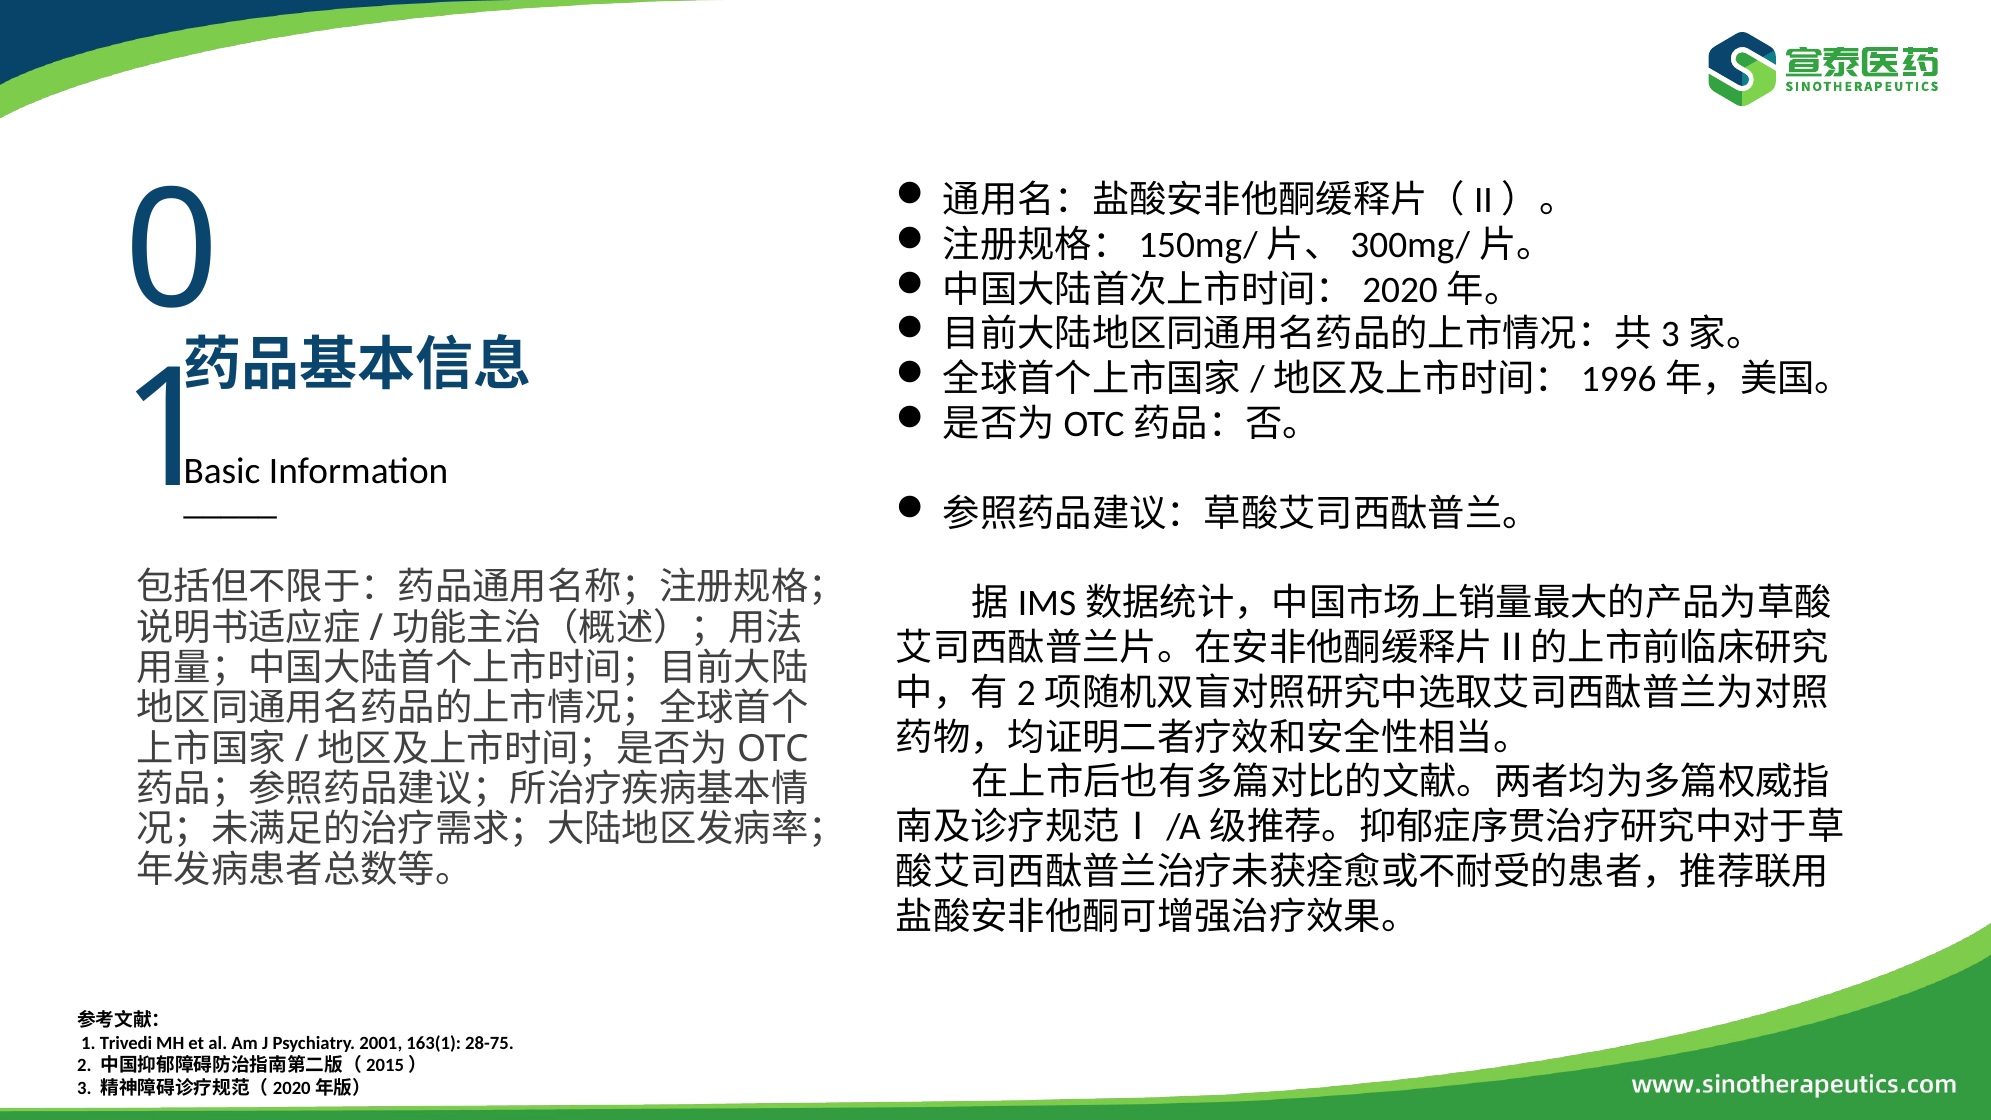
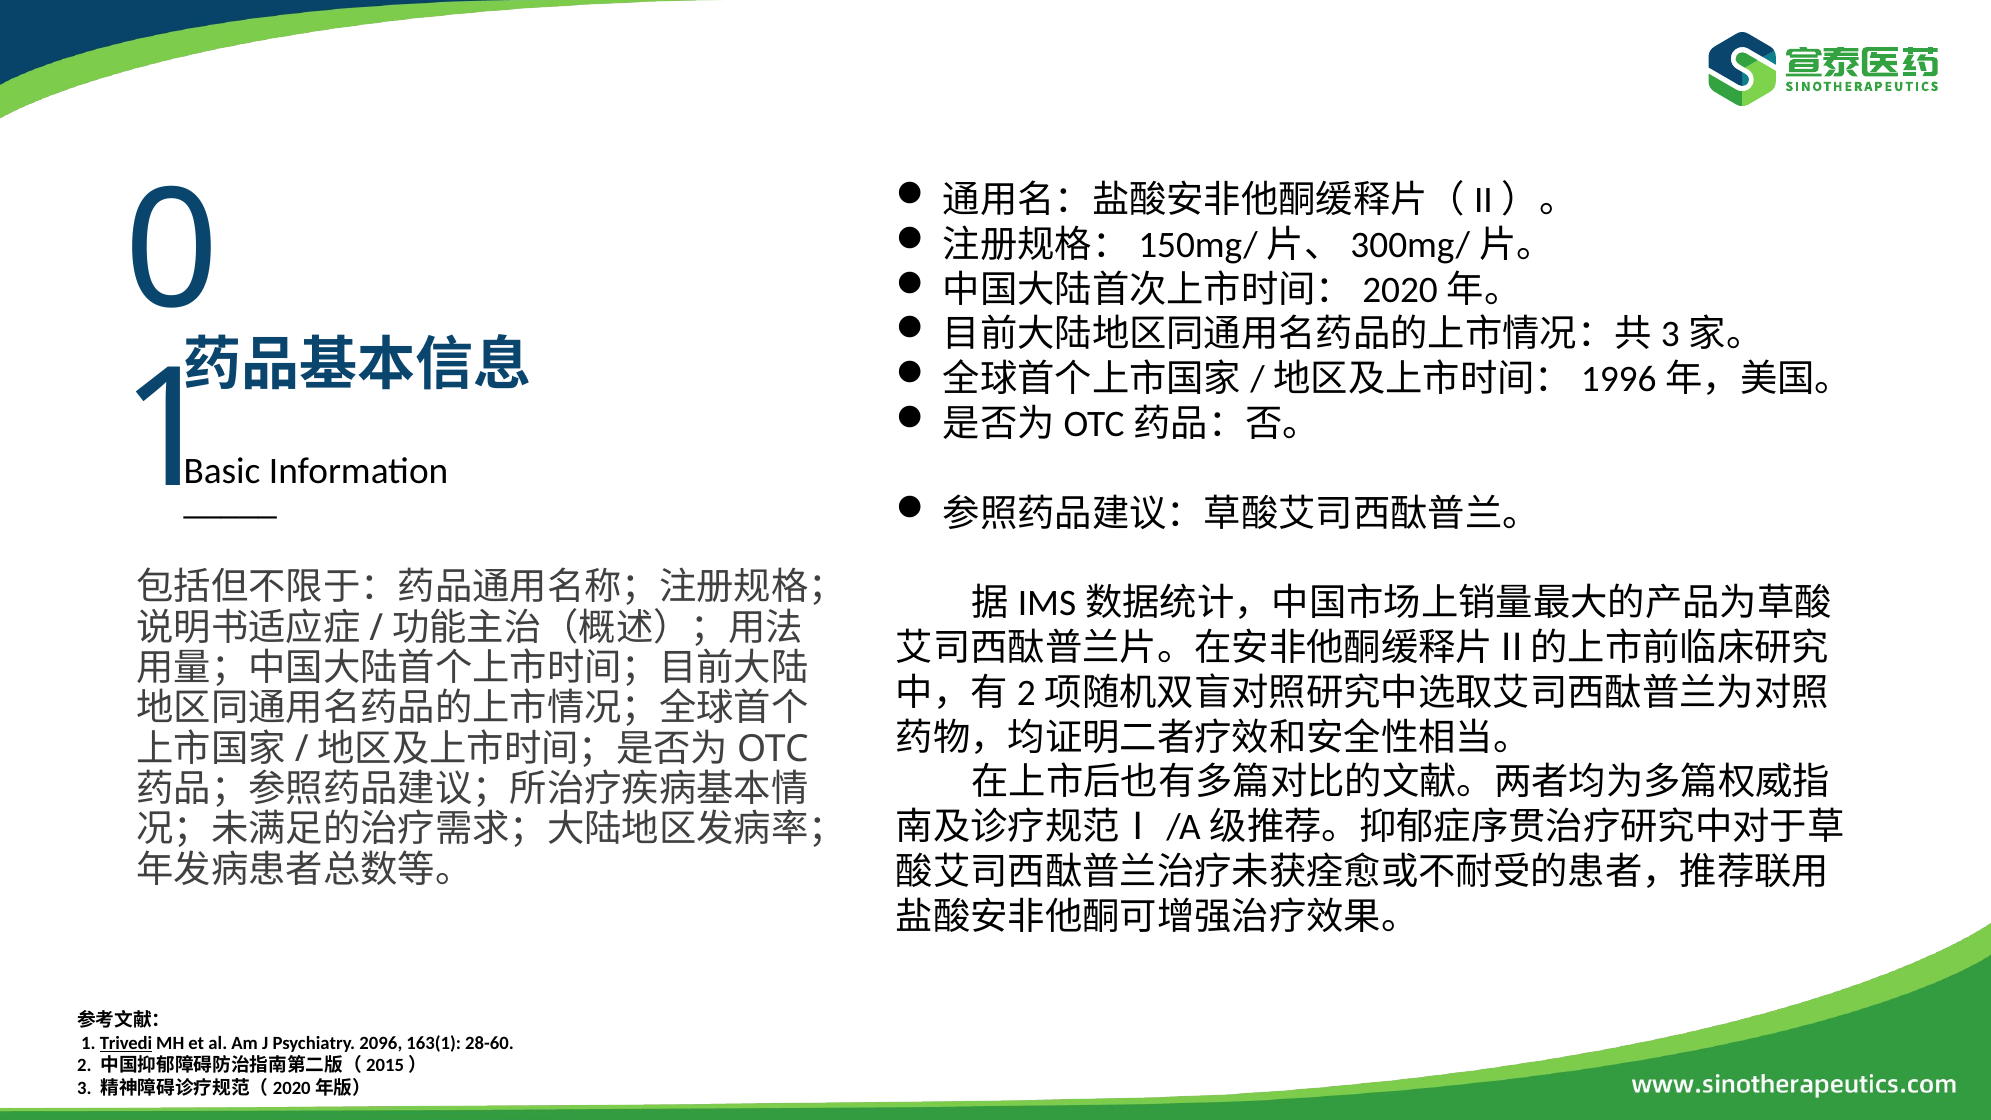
Trivedi underline: none -> present
2001: 2001 -> 2096
28-75: 28-75 -> 28-60
